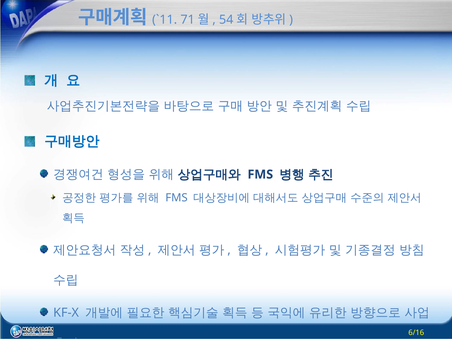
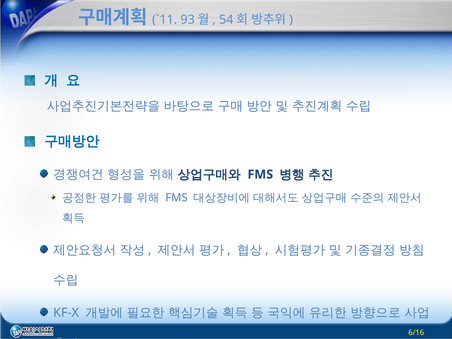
71: 71 -> 93
